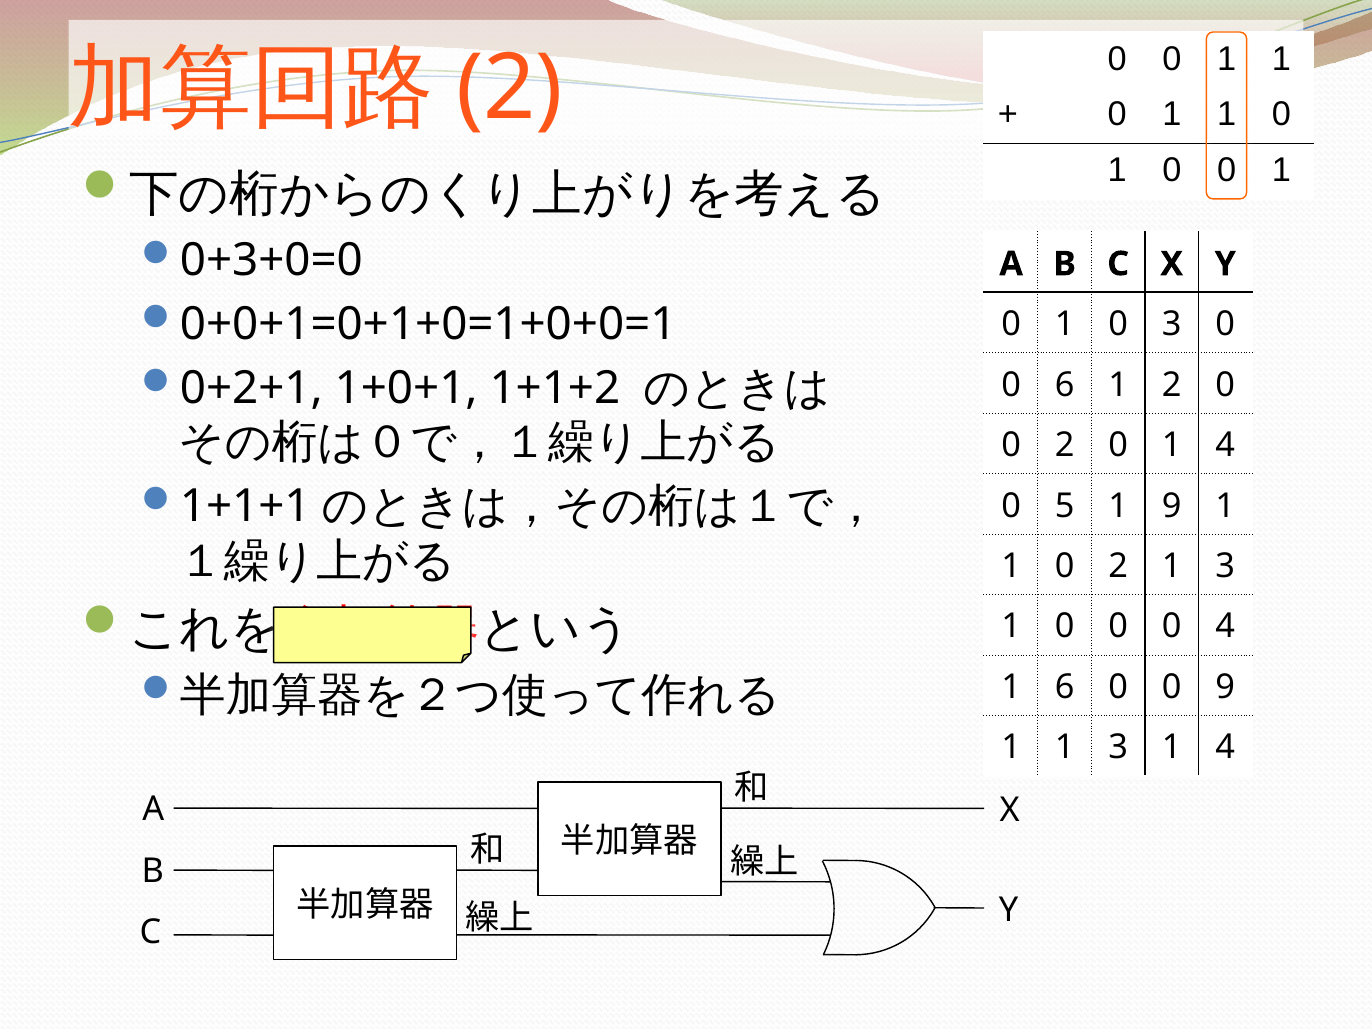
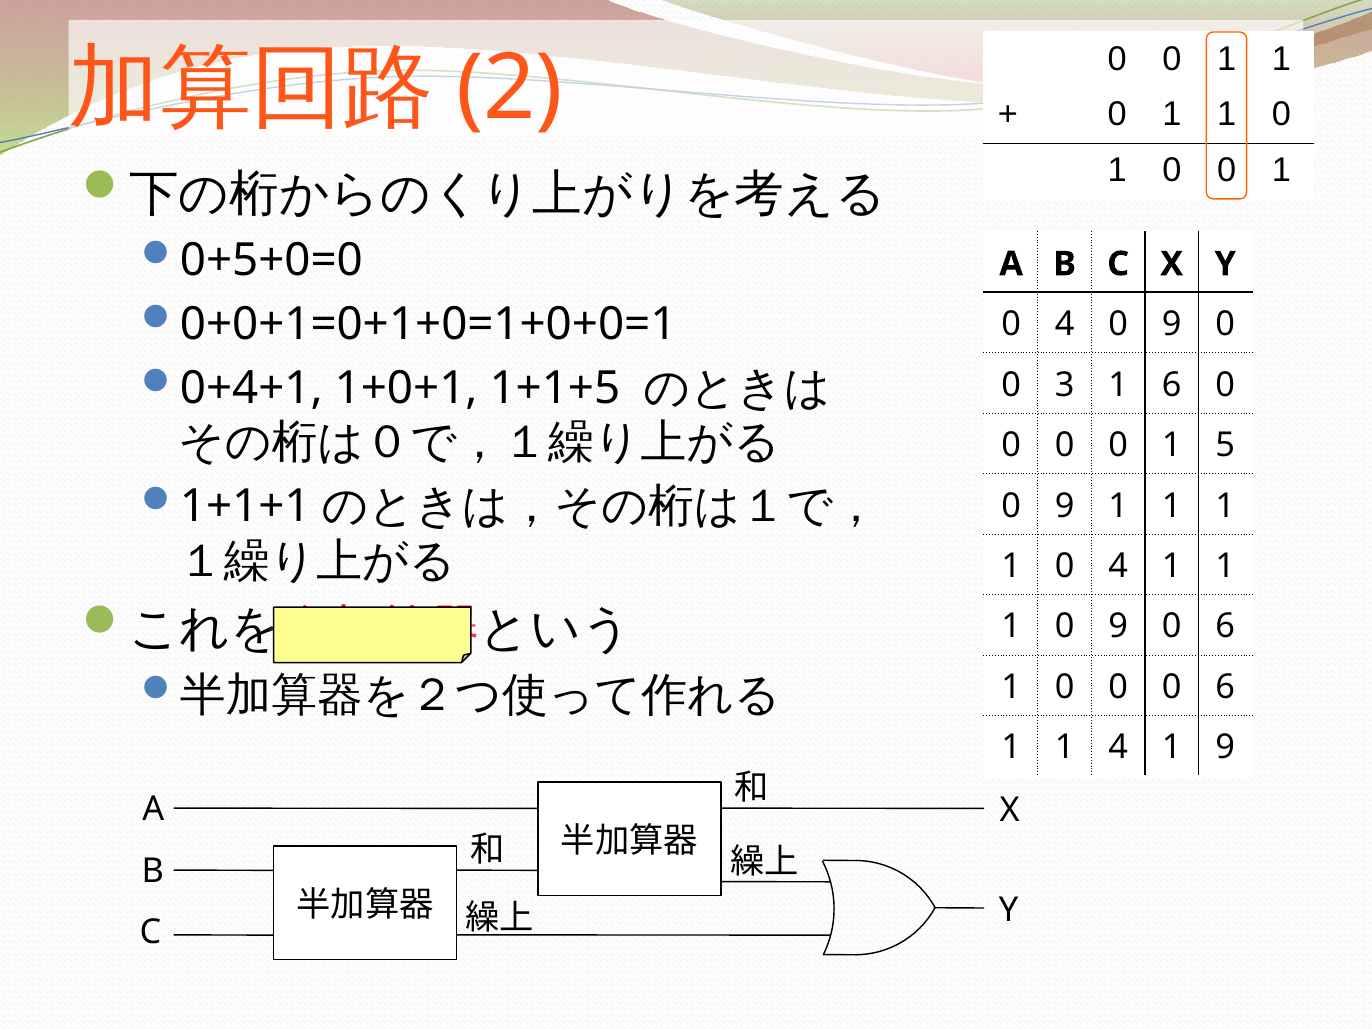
0+3+0=0: 0+3+0=0 -> 0+5+0=0
1 at (1065, 324): 1 -> 4
3 at (1172, 324): 3 -> 9
0+2+1: 0+2+1 -> 0+4+1
1+1+2: 1+1+2 -> 1+1+5
0 6: 6 -> 3
1 2: 2 -> 6
2 at (1065, 445): 2 -> 0
0 1 4: 4 -> 5
5 at (1065, 506): 5 -> 9
9 at (1172, 506): 9 -> 1
1 0 2: 2 -> 4
3 at (1225, 566): 3 -> 1
0 at (1118, 627): 0 -> 9
4 at (1225, 627): 4 -> 6
6 at (1065, 687): 6 -> 0
0 0 9: 9 -> 6
1 1 3: 3 -> 4
4 at (1225, 747): 4 -> 9
